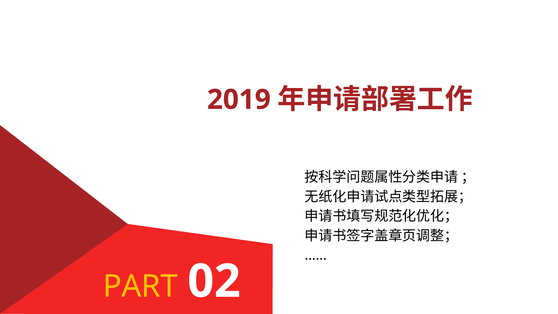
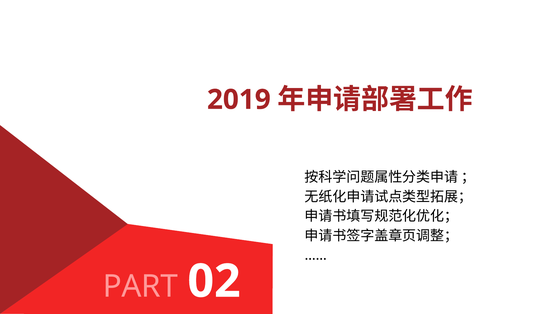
PART colour: yellow -> pink
